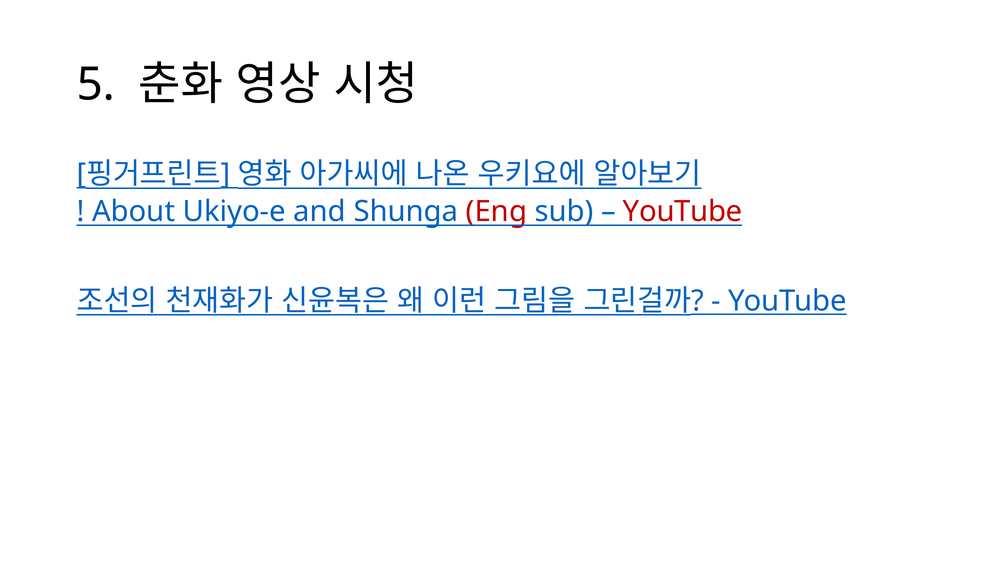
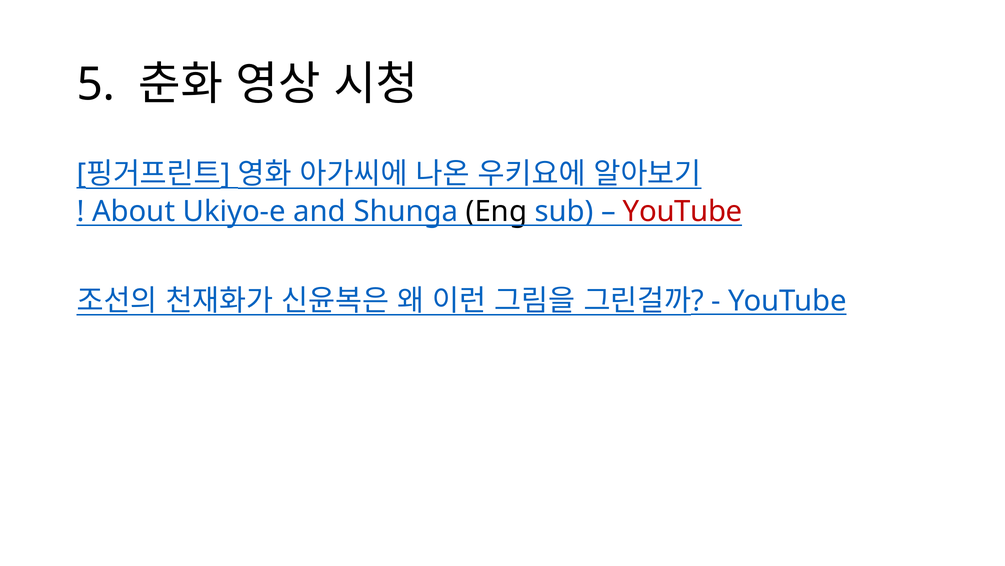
Eng colour: red -> black
